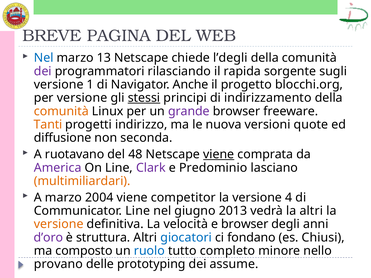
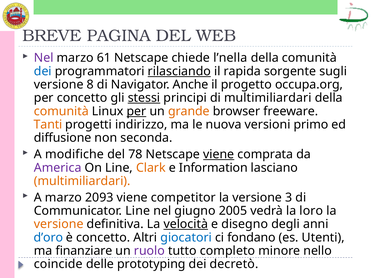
Nel at (44, 58) colour: blue -> purple
13: 13 -> 61
l’degli: l’degli -> l’nella
dei at (43, 71) colour: purple -> blue
rilasciando underline: none -> present
1: 1 -> 8
blocchi.org: blocchi.org -> occupa.org
per versione: versione -> concetto
di indirizzamento: indirizzamento -> multimiliardari
per at (136, 111) underline: none -> present
grande colour: purple -> orange
quote: quote -> primo
ruotavano: ruotavano -> modifiche
48: 48 -> 78
Clark colour: purple -> orange
Predominio: Predominio -> Information
2004: 2004 -> 2093
4: 4 -> 3
2013: 2013 -> 2005
la altri: altri -> loro
velocità underline: none -> present
e browser: browser -> disegno
d’oro colour: purple -> blue
è struttura: struttura -> concetto
Chiusi: Chiusi -> Utenti
composto: composto -> finanziare
ruolo colour: blue -> purple
provano: provano -> coincide
assume: assume -> decretò
